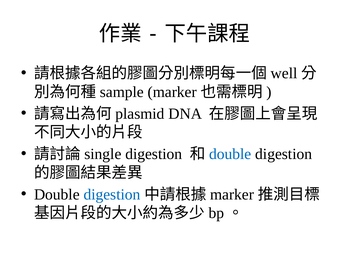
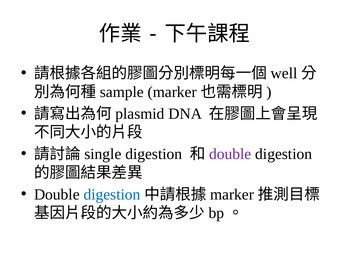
double at (230, 154) colour: blue -> purple
